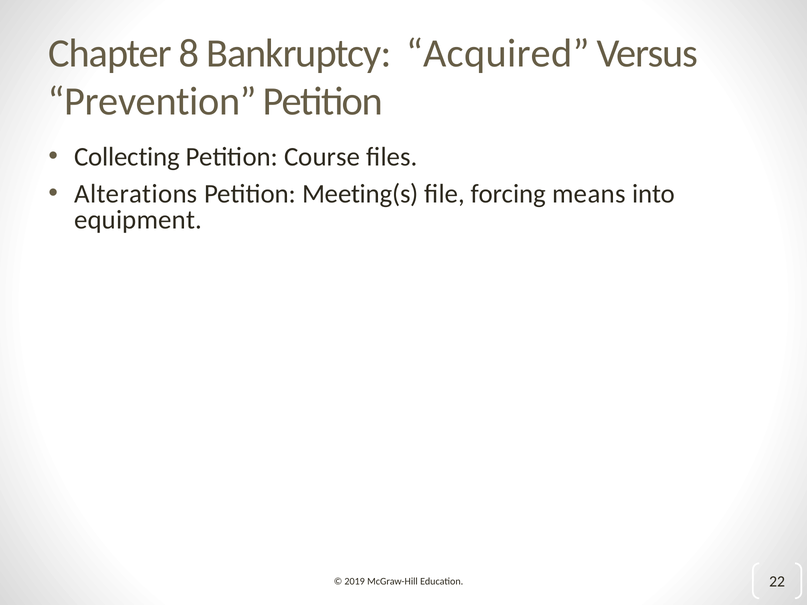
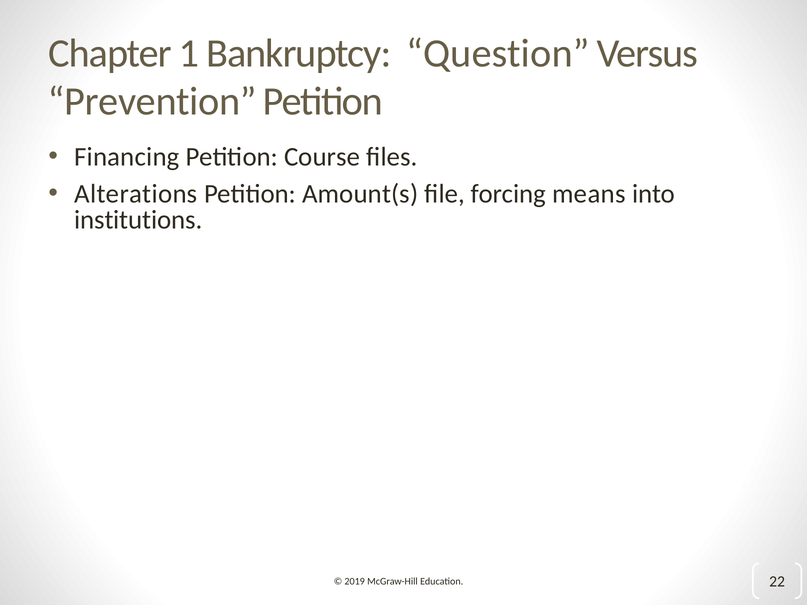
8: 8 -> 1
Acquired: Acquired -> Question
Collecting: Collecting -> Financing
Meeting(s: Meeting(s -> Amount(s
equipment: equipment -> institutions
